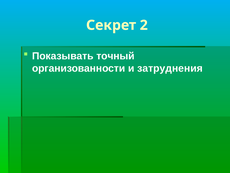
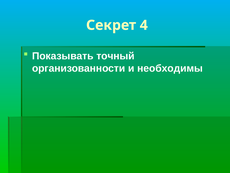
2: 2 -> 4
затруднения: затруднения -> необходимы
